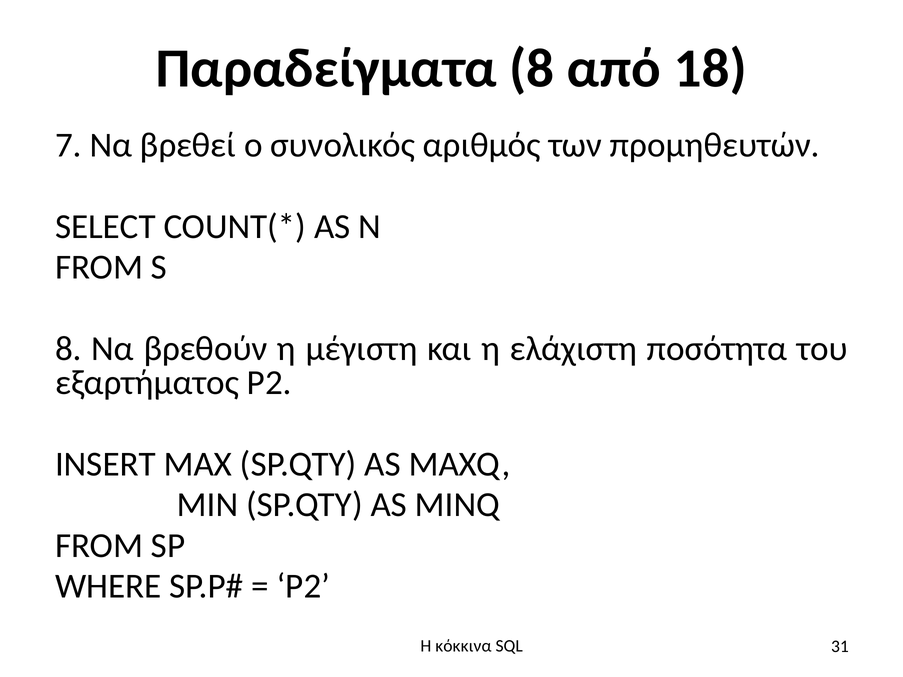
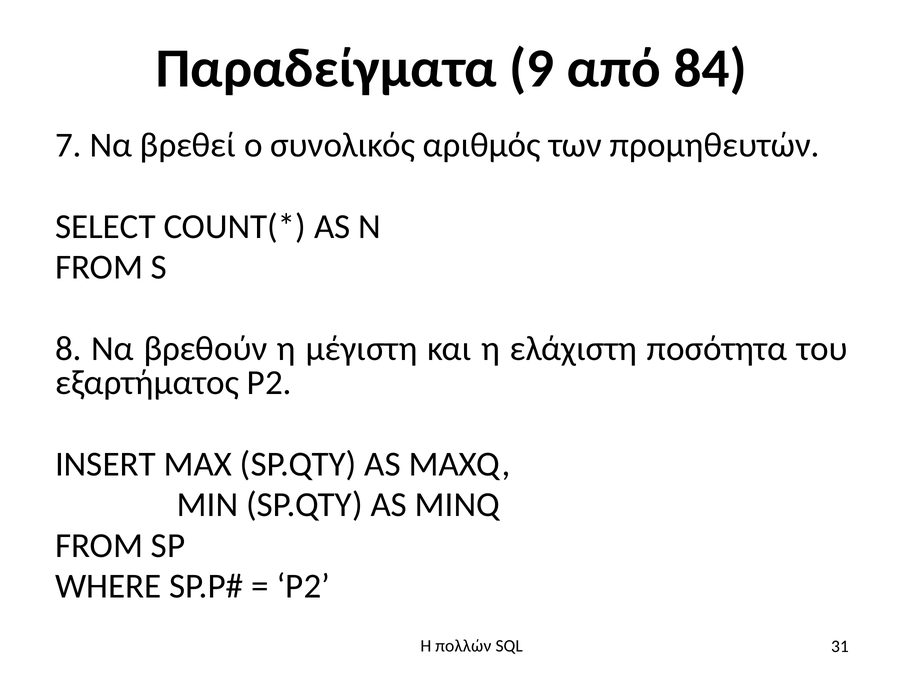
Παραδείγματα 8: 8 -> 9
18: 18 -> 84
κόκκινα: κόκκινα -> πολλών
